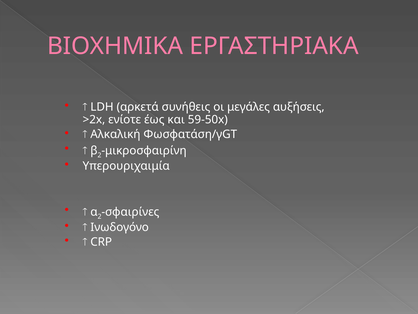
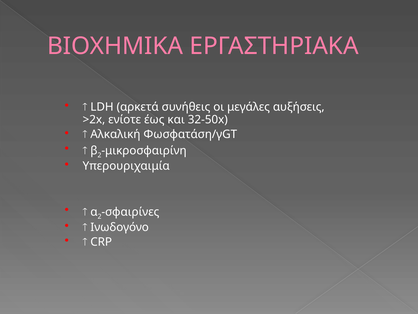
59-50x: 59-50x -> 32-50x
